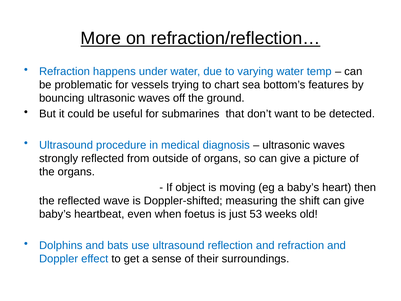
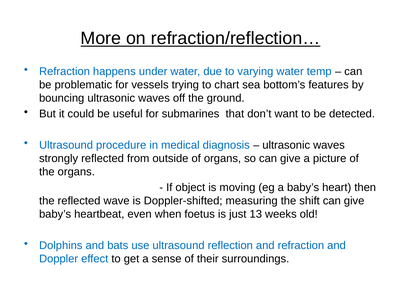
53: 53 -> 13
